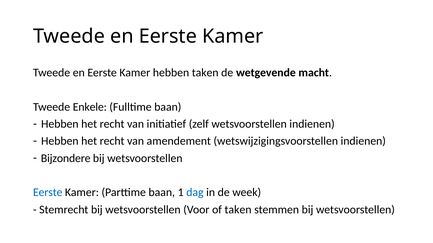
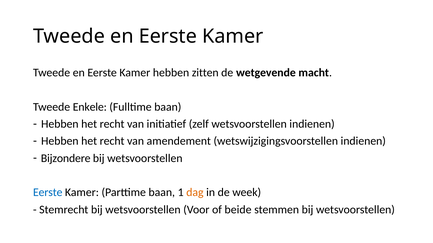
hebben taken: taken -> zitten
dag colour: blue -> orange
of taken: taken -> beide
